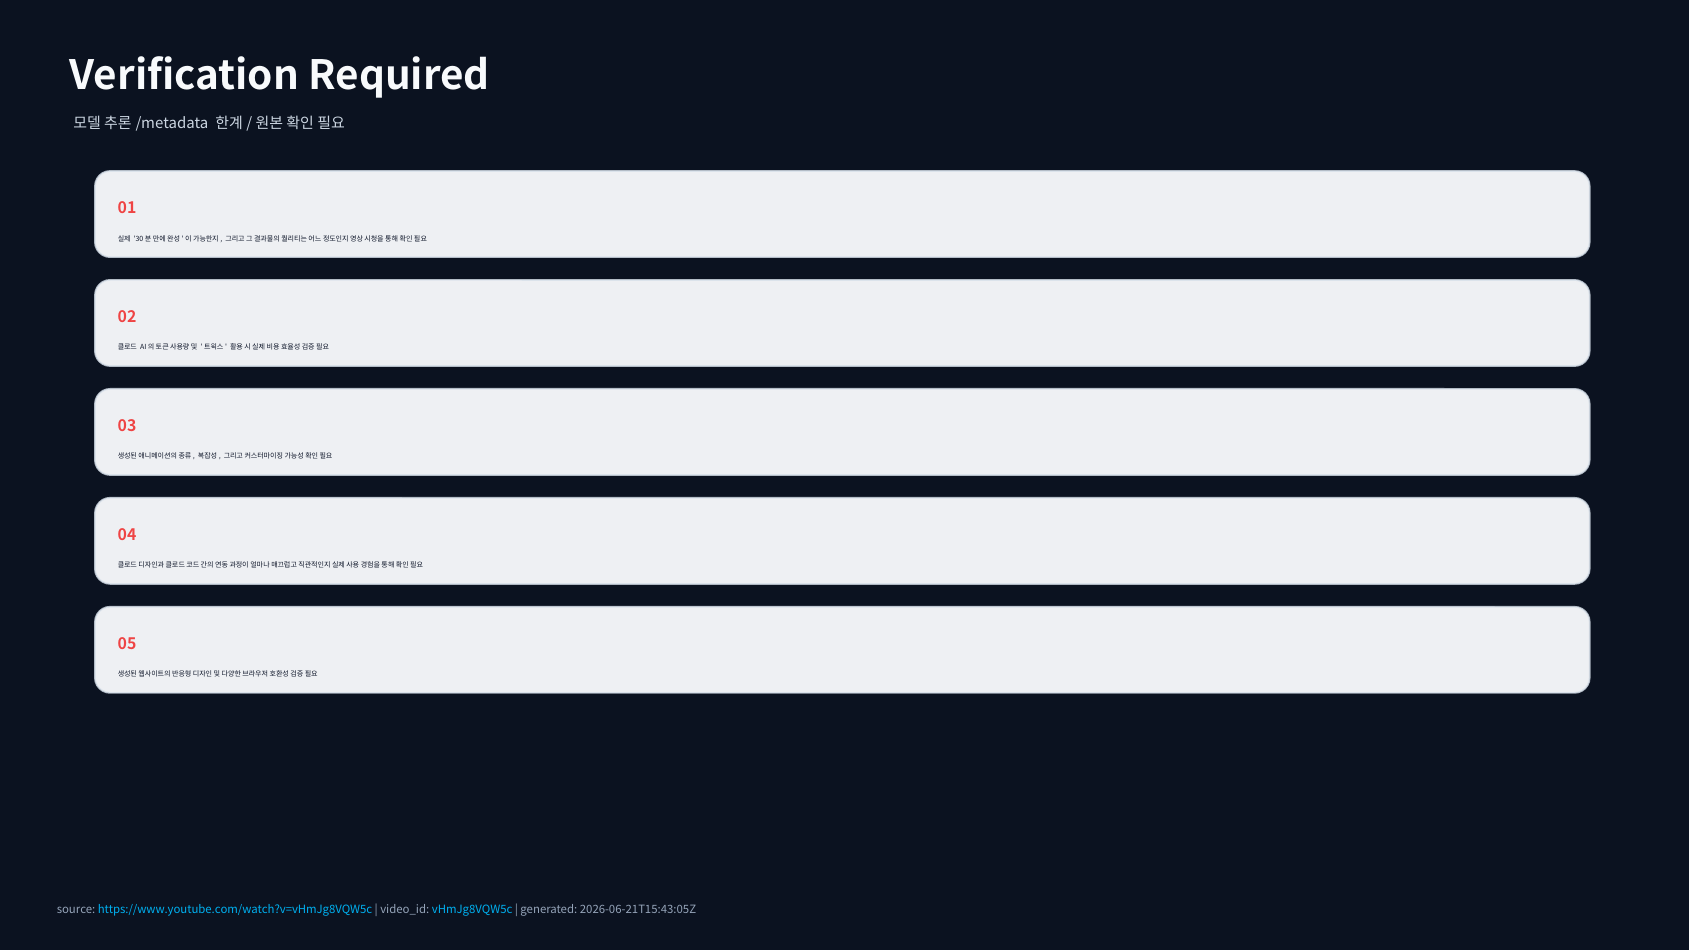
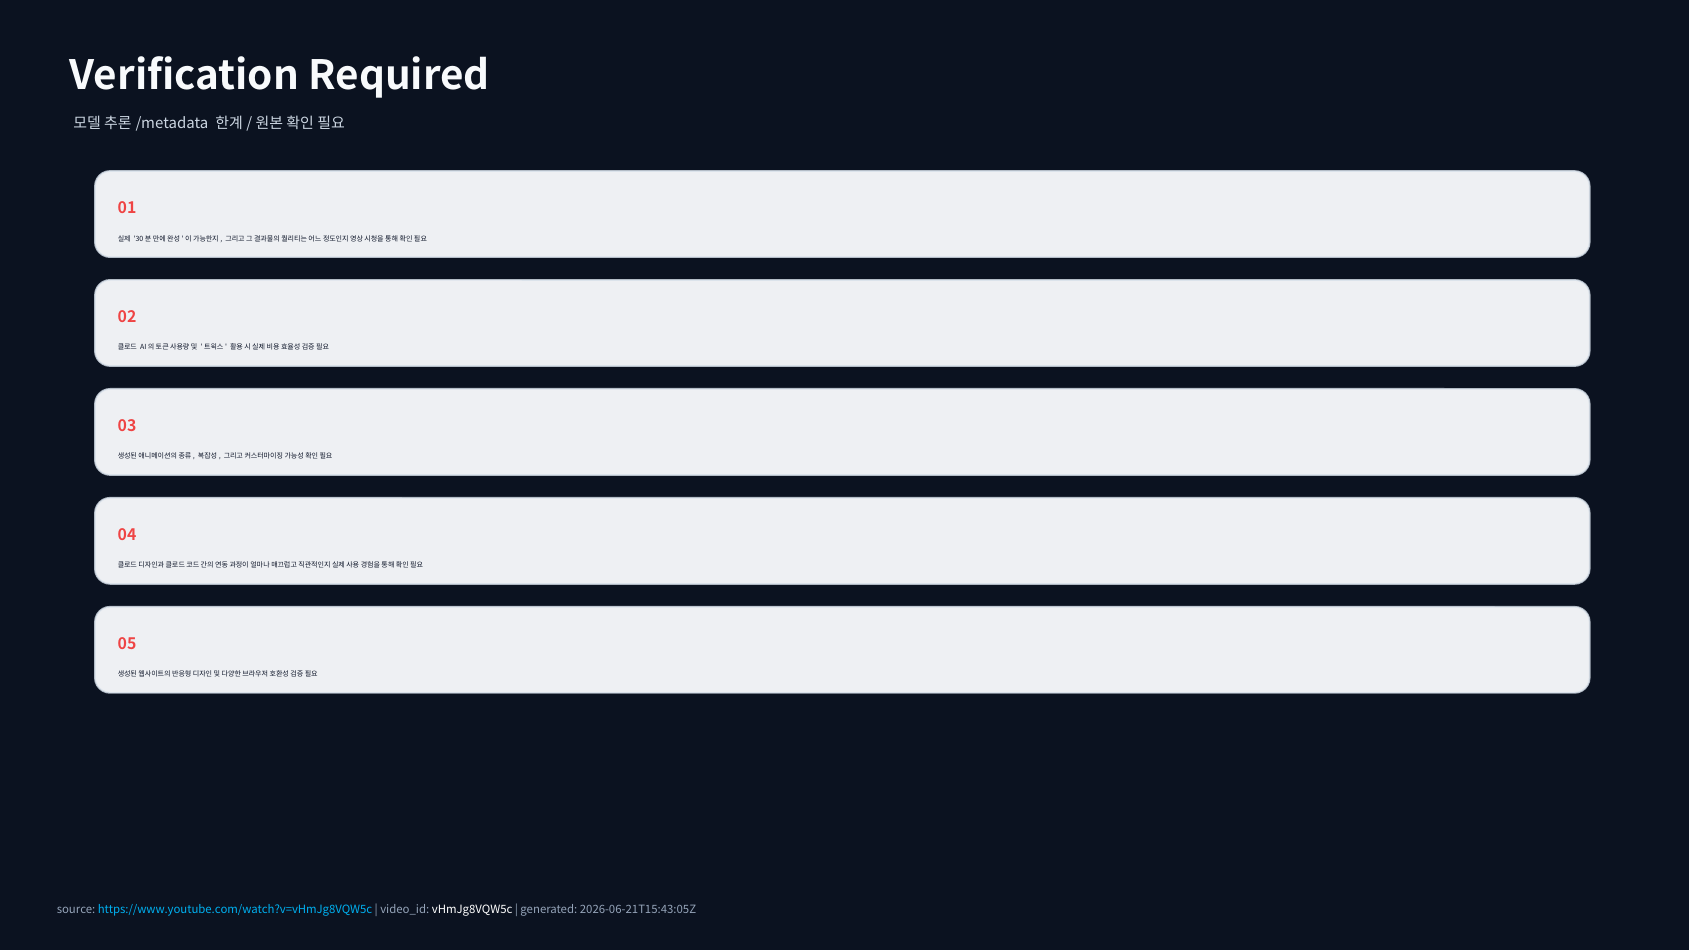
vHmJg8VQW5c colour: light blue -> white
